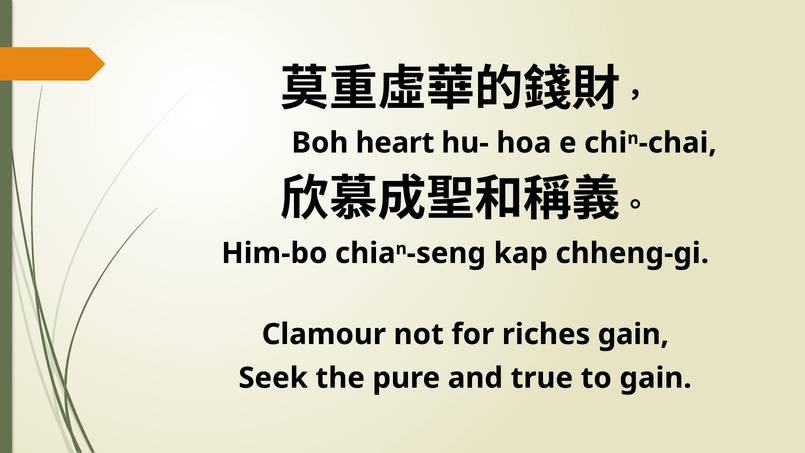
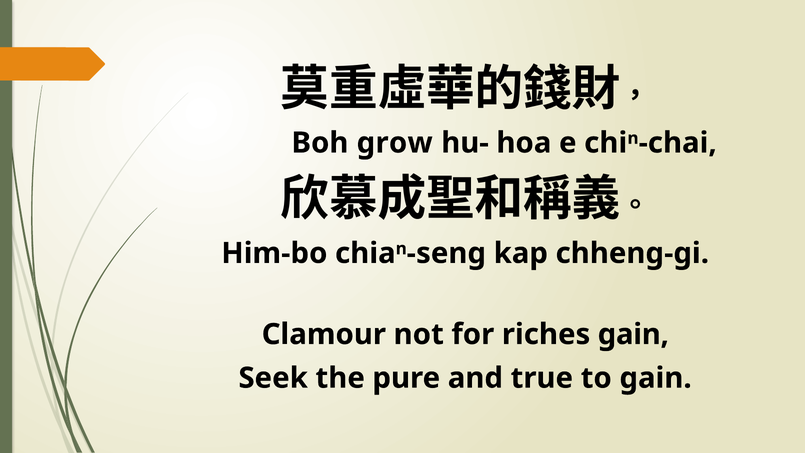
heart: heart -> grow
